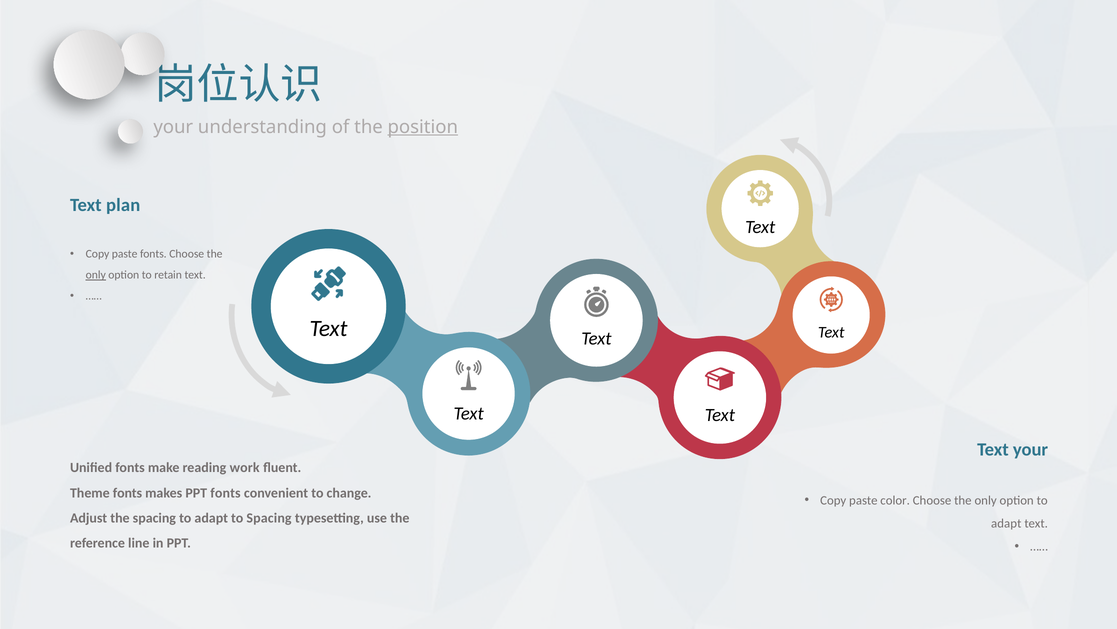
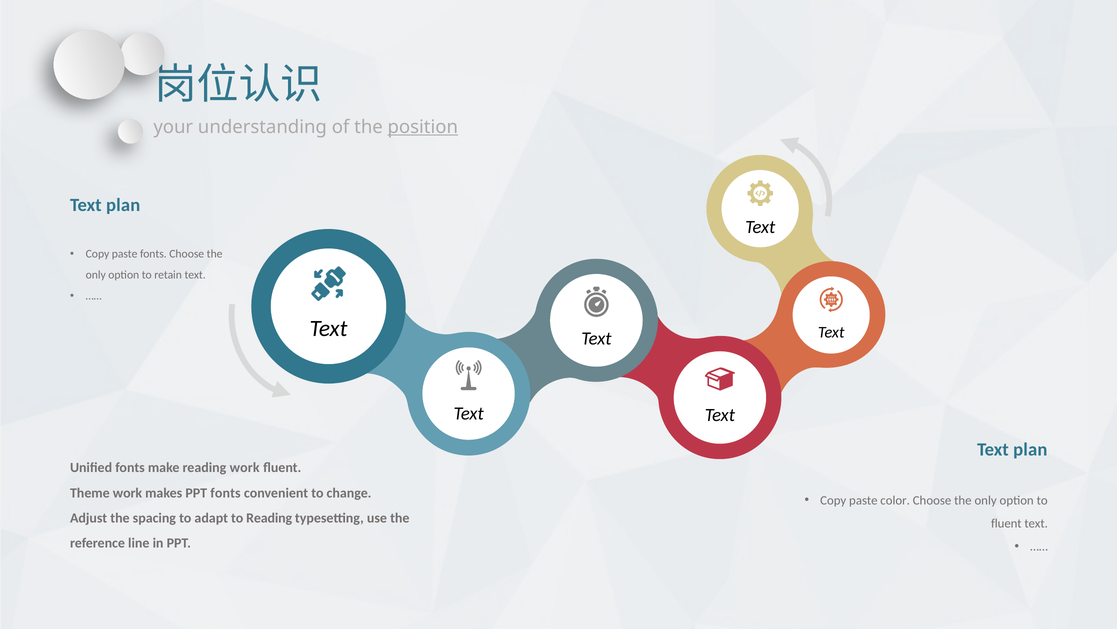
only at (96, 275) underline: present -> none
your at (1030, 449): your -> plan
Theme fonts: fonts -> work
to Spacing: Spacing -> Reading
adapt at (1006, 523): adapt -> fluent
